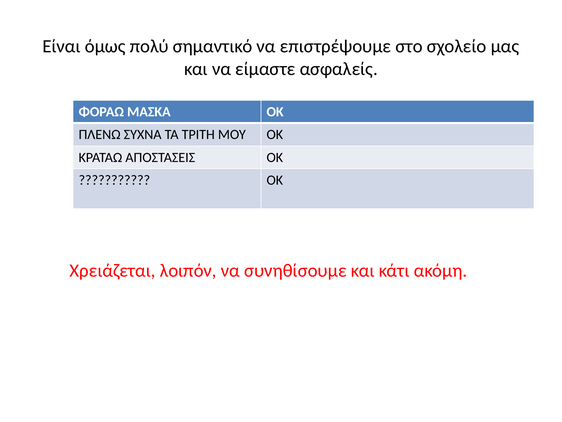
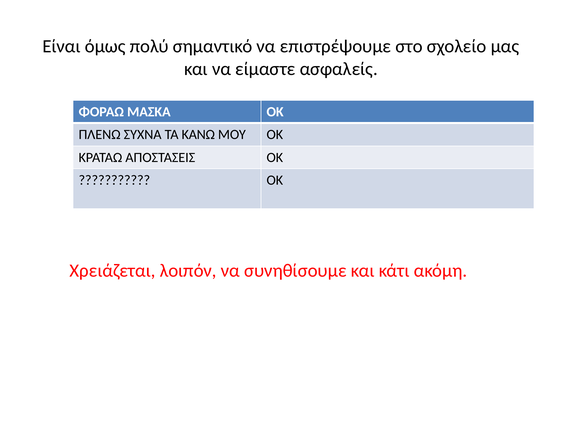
ΤΡΙΤΗ: ΤΡΙΤΗ -> ΚΑΝΩ
